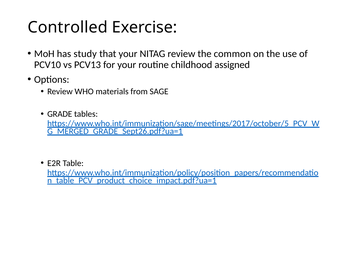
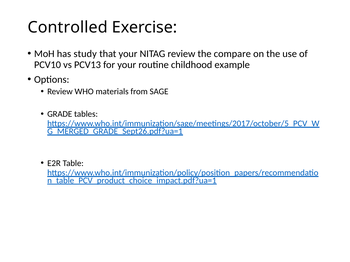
common: common -> compare
assigned: assigned -> example
